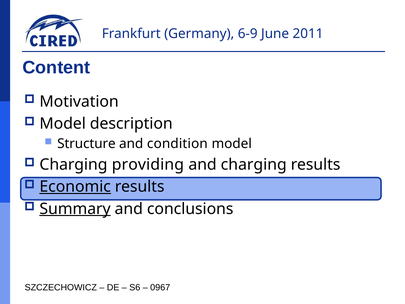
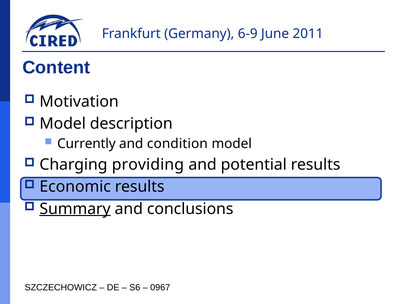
Structure: Structure -> Currently
and charging: charging -> potential
Economic underline: present -> none
